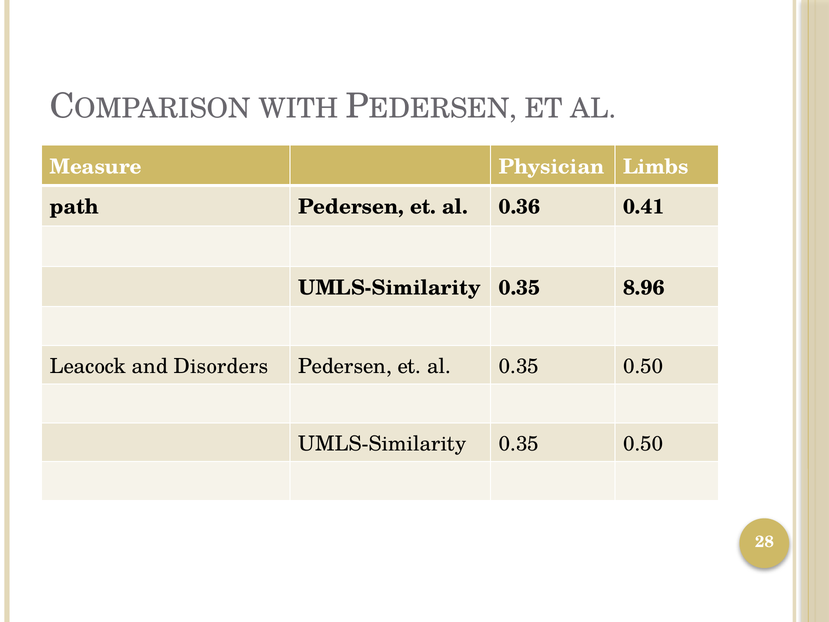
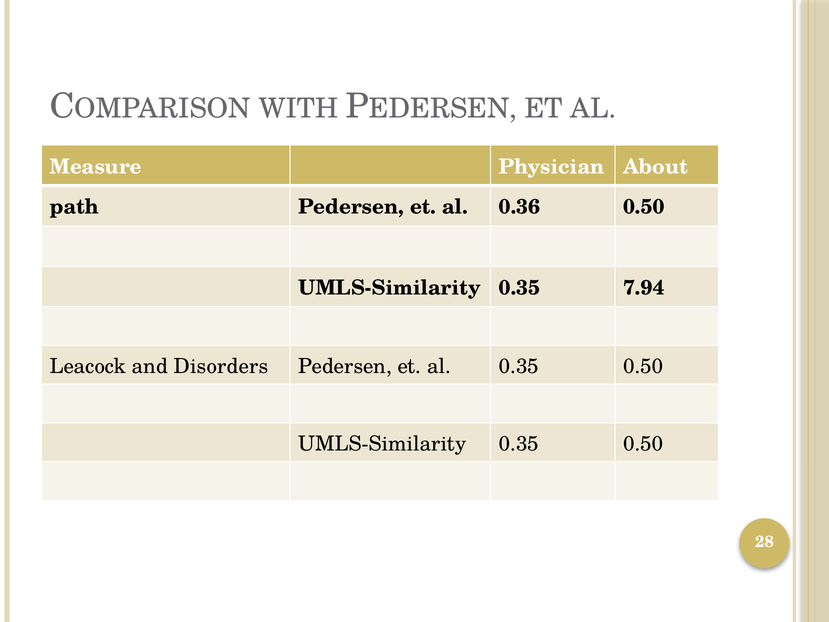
Limbs: Limbs -> About
0.36 0.41: 0.41 -> 0.50
8.96: 8.96 -> 7.94
